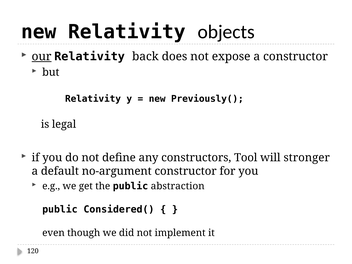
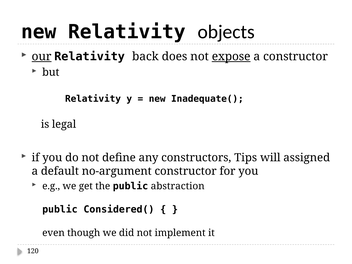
expose underline: none -> present
Previously(: Previously( -> Inadequate(
Tool: Tool -> Tips
stronger: stronger -> assigned
